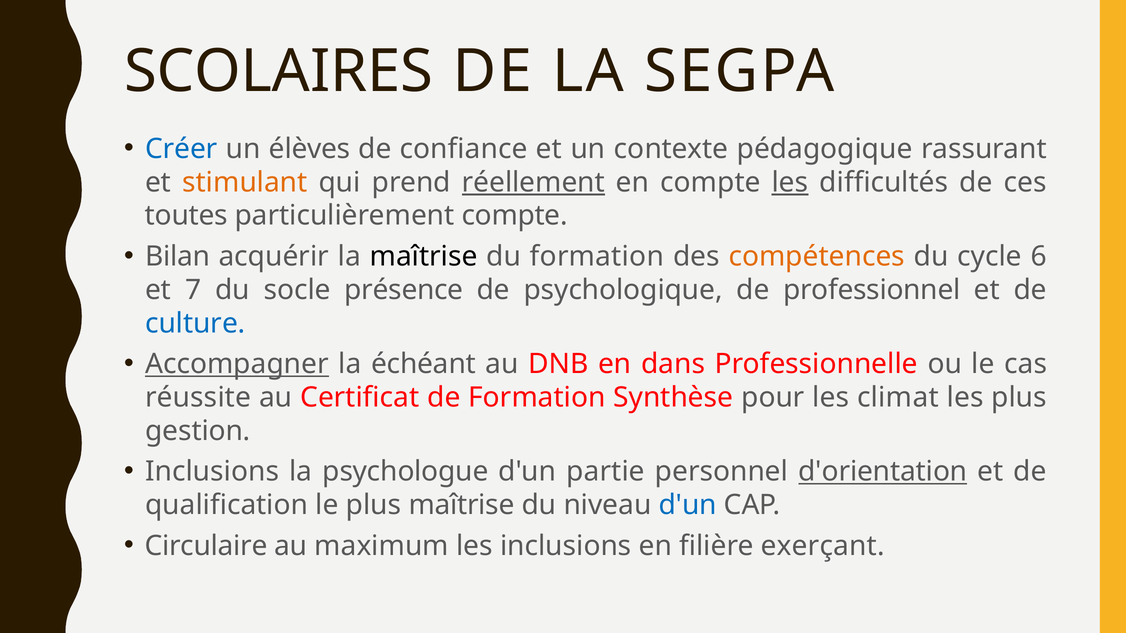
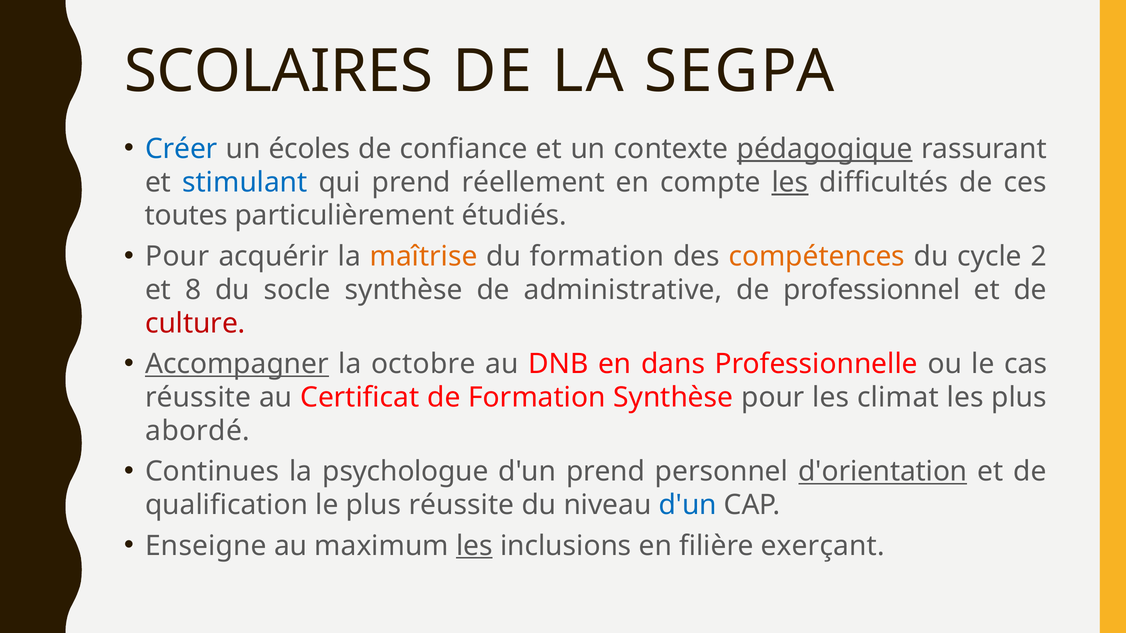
élèves: élèves -> écoles
pédagogique underline: none -> present
stimulant colour: orange -> blue
réellement underline: present -> none
particulièrement compte: compte -> étudiés
Bilan at (178, 257): Bilan -> Pour
maîtrise at (424, 257) colour: black -> orange
6: 6 -> 2
7: 7 -> 8
socle présence: présence -> synthèse
psychologique: psychologique -> administrative
culture colour: blue -> red
échéant: échéant -> octobre
gestion: gestion -> abordé
Inclusions at (212, 472): Inclusions -> Continues
d'un partie: partie -> prend
plus maîtrise: maîtrise -> réussite
Circulaire: Circulaire -> Enseigne
les at (474, 546) underline: none -> present
